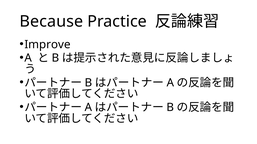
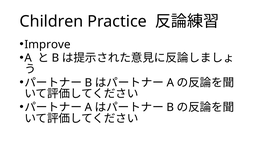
Because: Because -> Children
